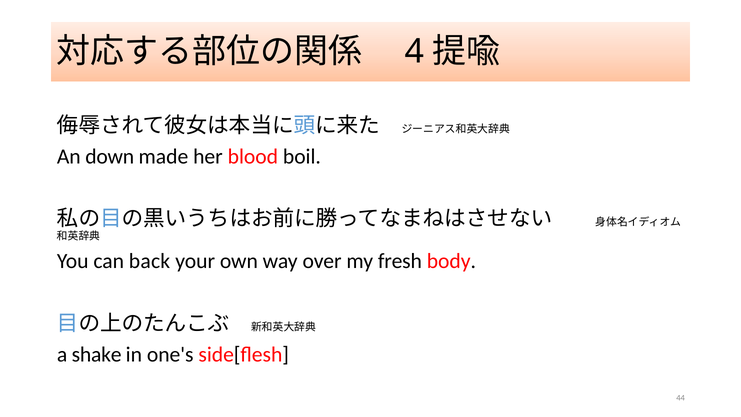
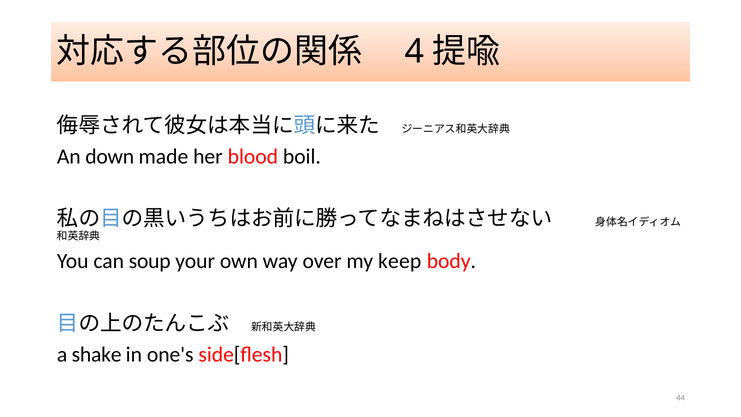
back: back -> soup
fresh: fresh -> keep
